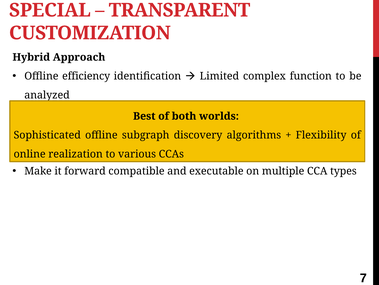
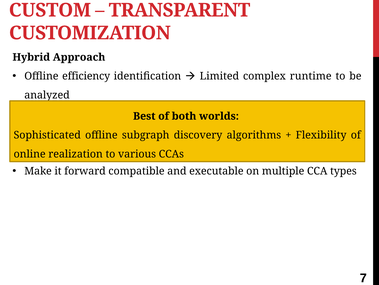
SPECIAL: SPECIAL -> CUSTOM
function: function -> runtime
